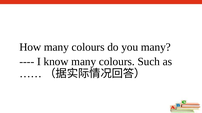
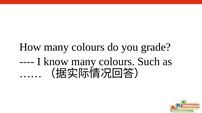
you many: many -> grade
